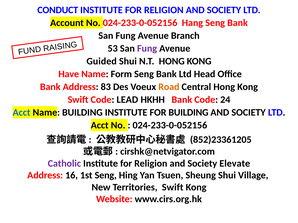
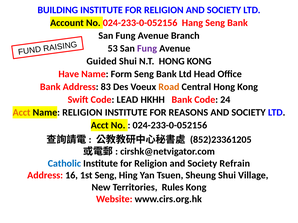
CONDUCT: CONDUCT -> BUILDING
Acct at (22, 113) colour: blue -> orange
Name BUILDING: BUILDING -> RELIGION
FOR BUILDING: BUILDING -> REASONS
Catholic colour: purple -> blue
Elevate: Elevate -> Refrain
Territories Swift: Swift -> Rules
